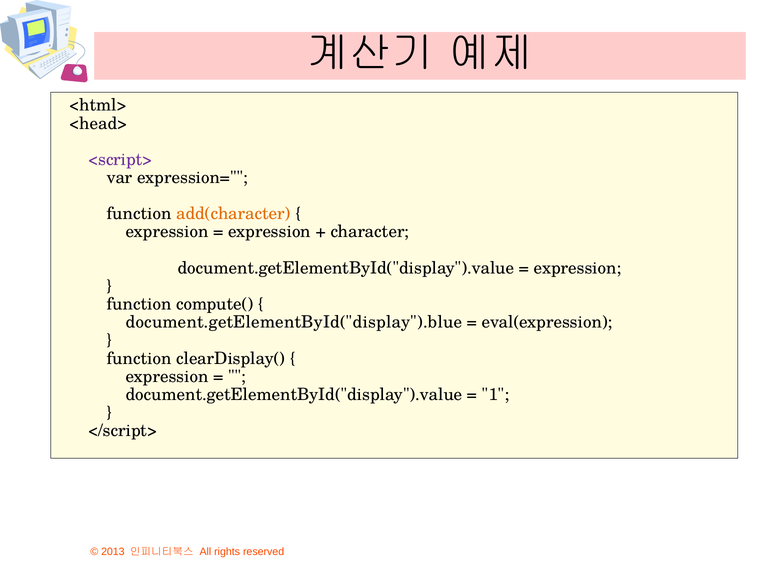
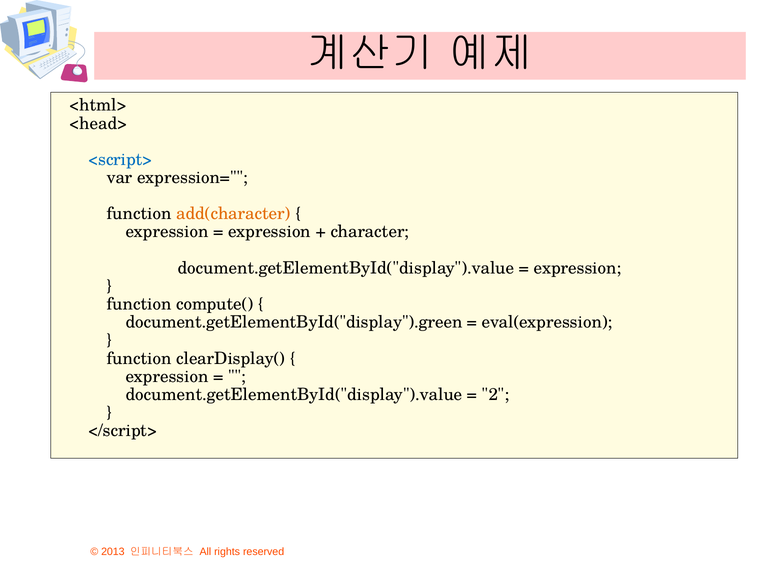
<script> colour: purple -> blue
document.getElementById("display").blue: document.getElementById("display").blue -> document.getElementById("display").green
1: 1 -> 2
